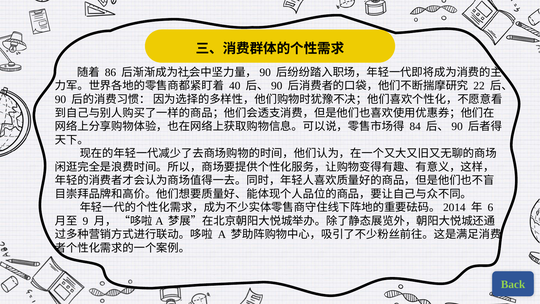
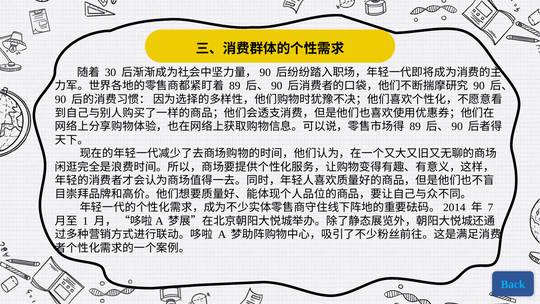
86: 86 -> 30
40 at (235, 86): 40 -> 89
22 at (479, 86): 22 -> 90
84 at (415, 126): 84 -> 89
6: 6 -> 7
9: 9 -> 1
Back colour: light green -> light blue
